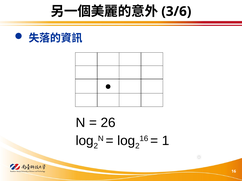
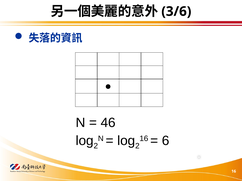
26: 26 -> 46
1: 1 -> 6
